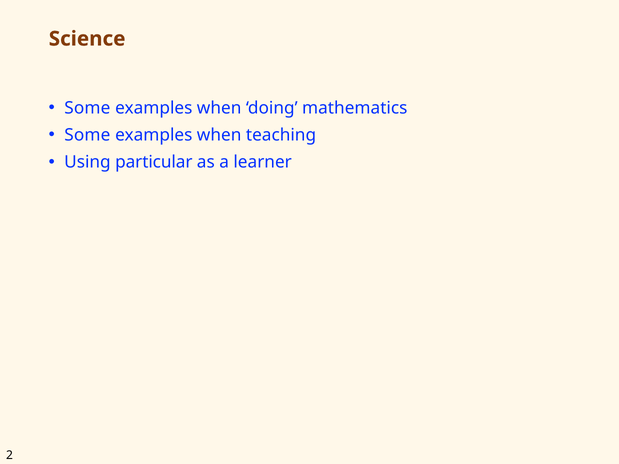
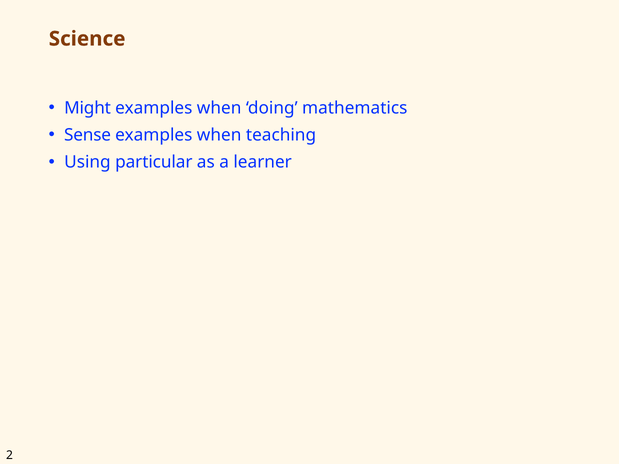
Some at (87, 108): Some -> Might
Some at (87, 135): Some -> Sense
